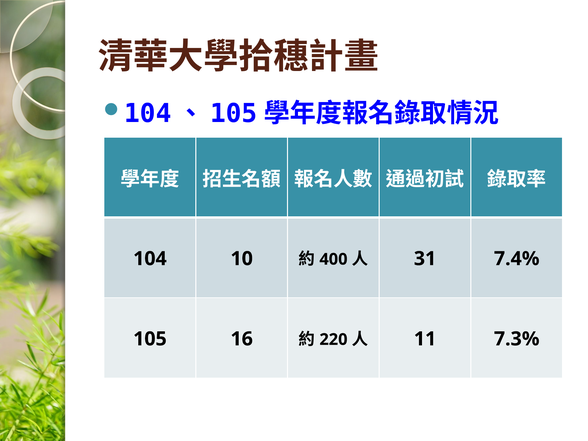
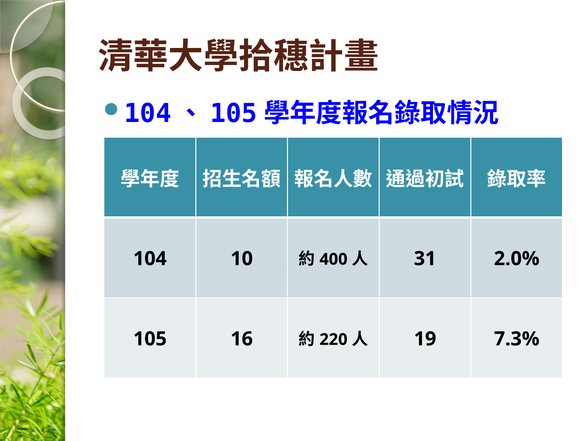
7.4%: 7.4% -> 2.0%
11: 11 -> 19
